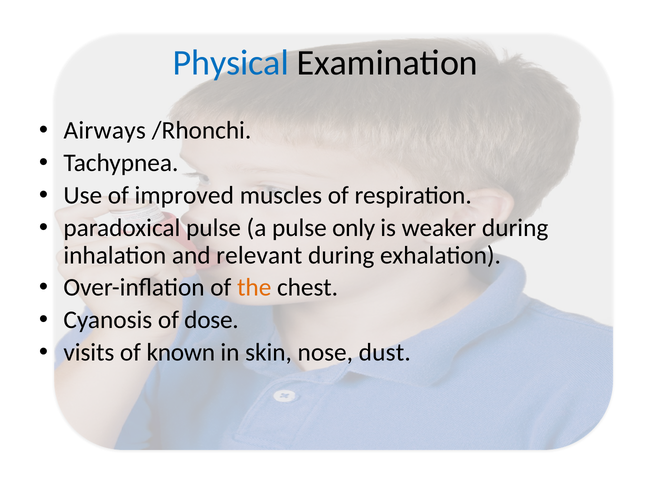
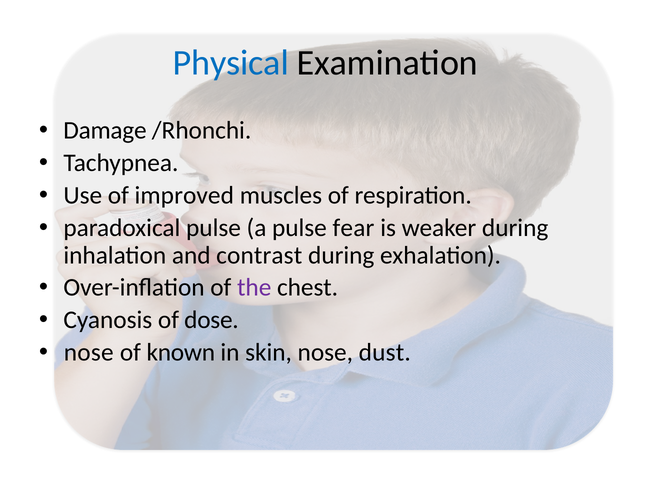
Airways: Airways -> Damage
only: only -> fear
relevant: relevant -> contrast
the colour: orange -> purple
visits at (89, 353): visits -> nose
